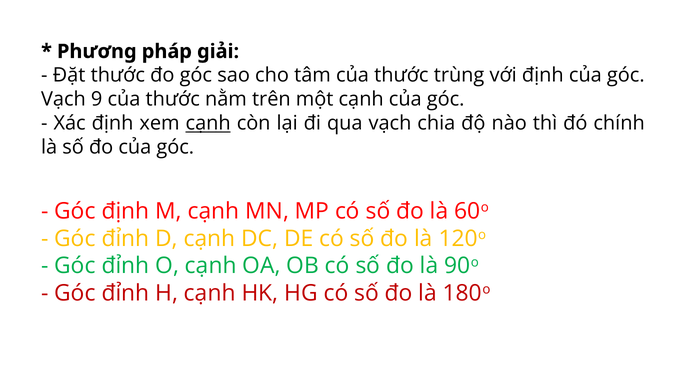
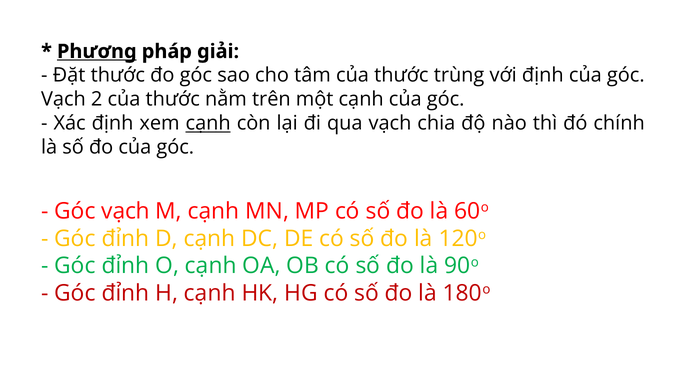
Phương underline: none -> present
9: 9 -> 2
định at (125, 211): định -> vạch
